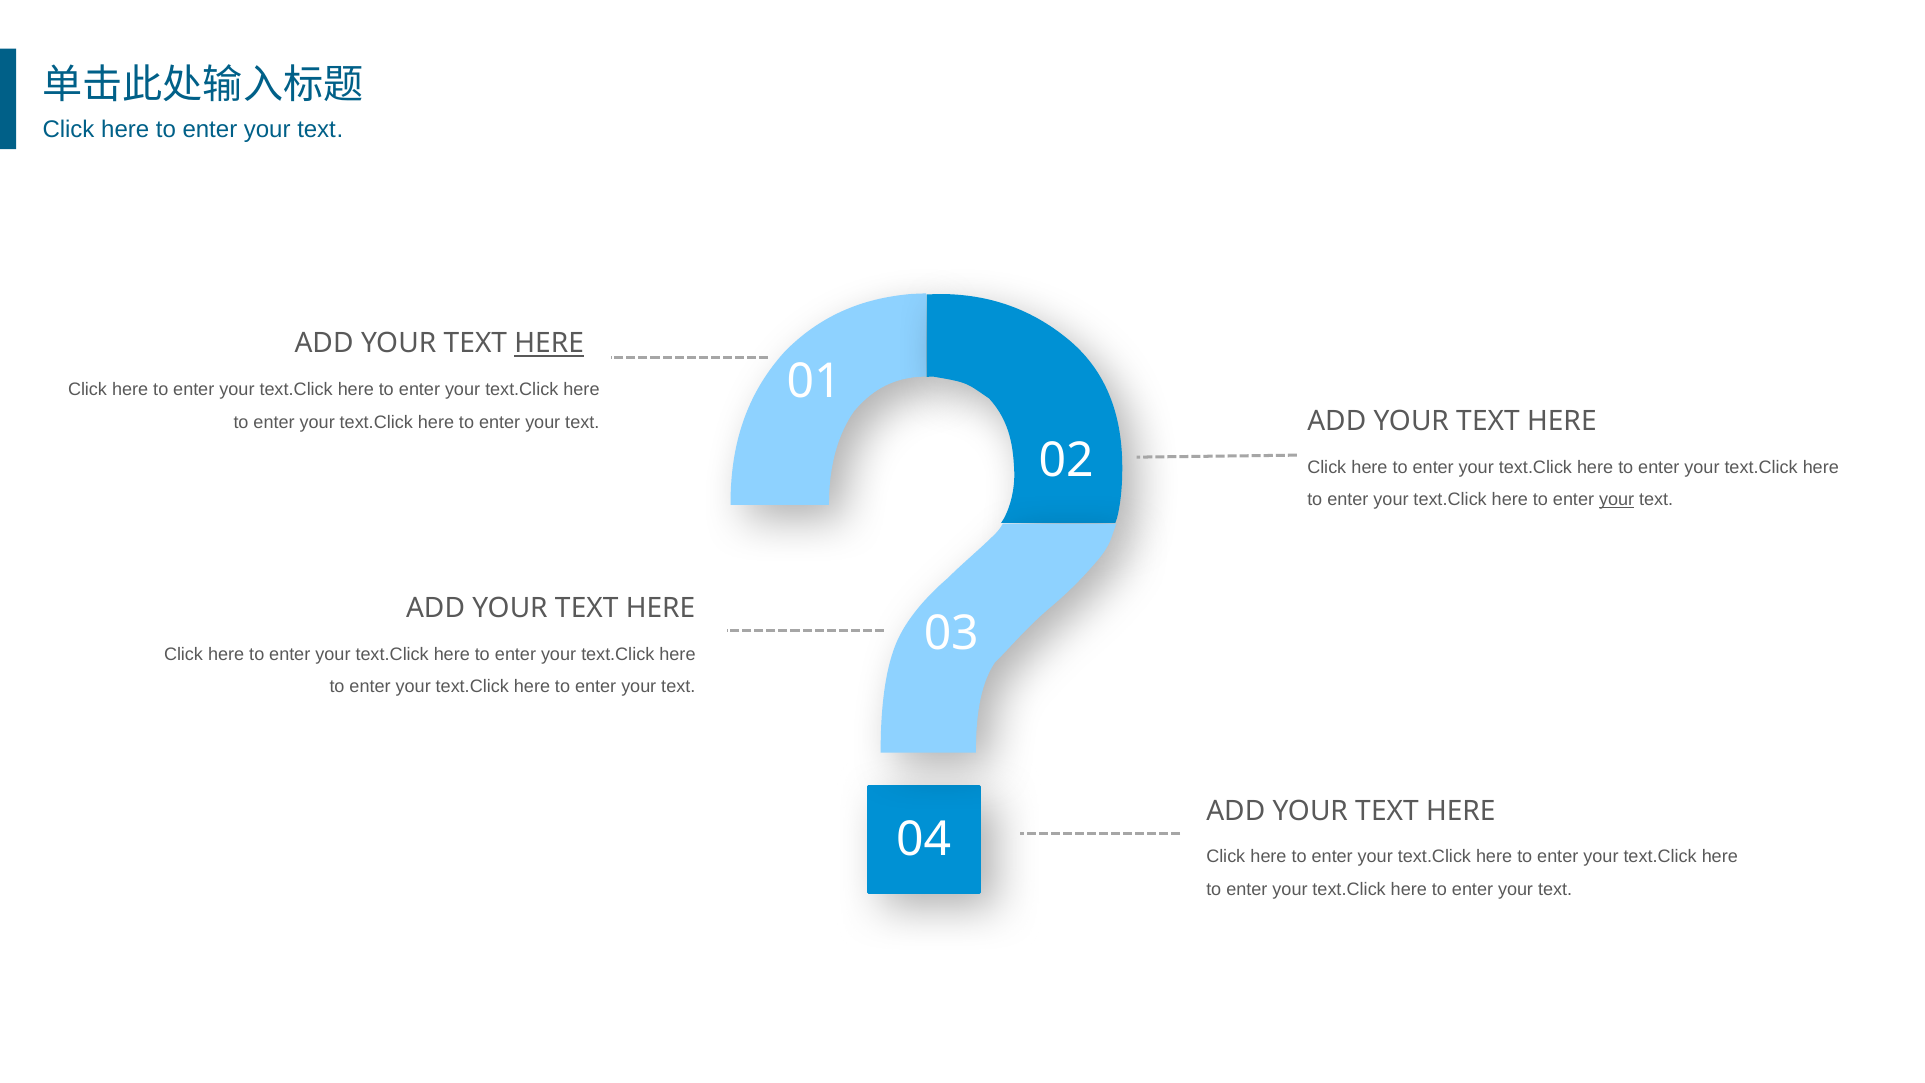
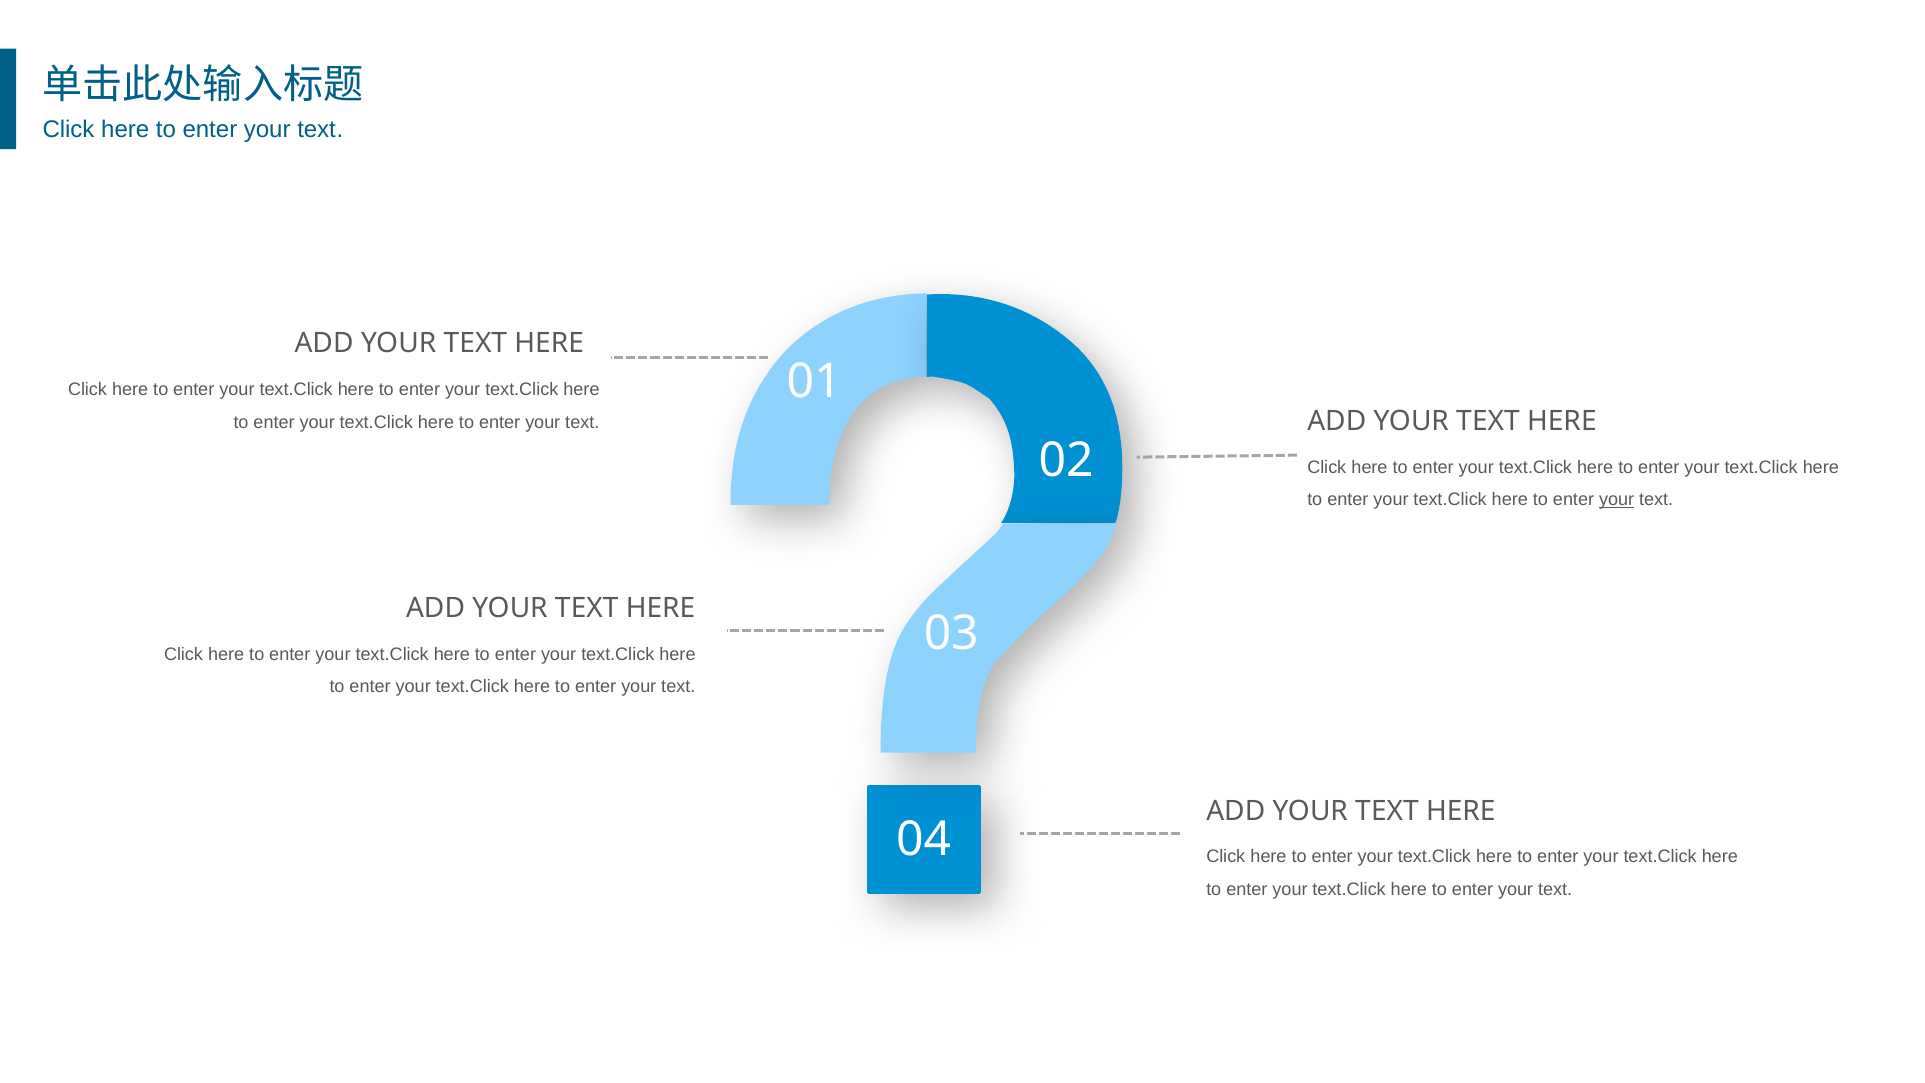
HERE at (549, 344) underline: present -> none
